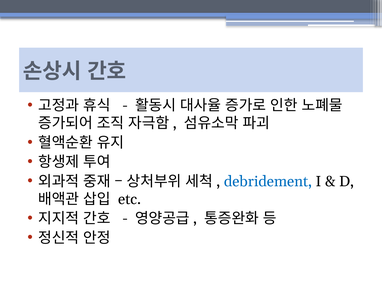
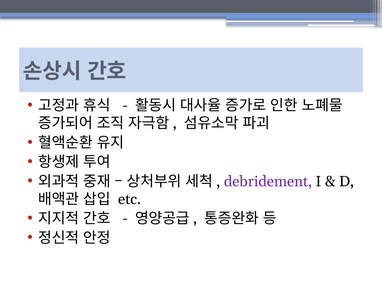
debridement colour: blue -> purple
